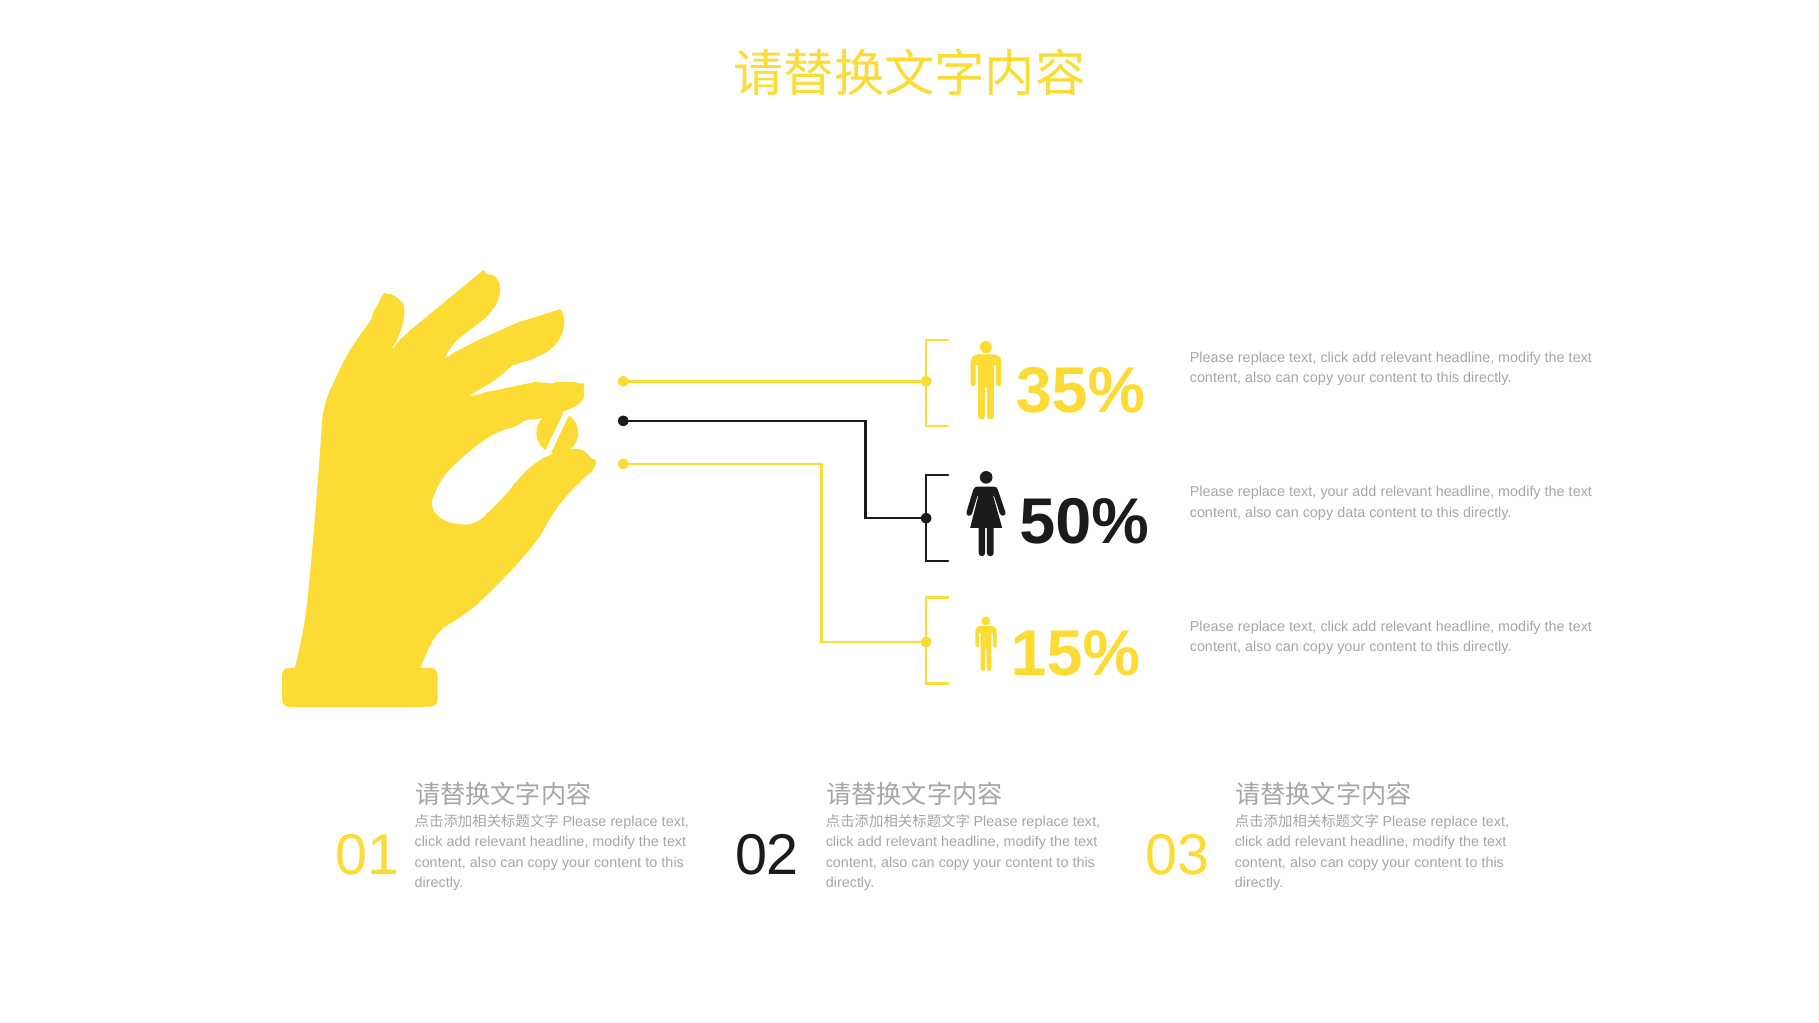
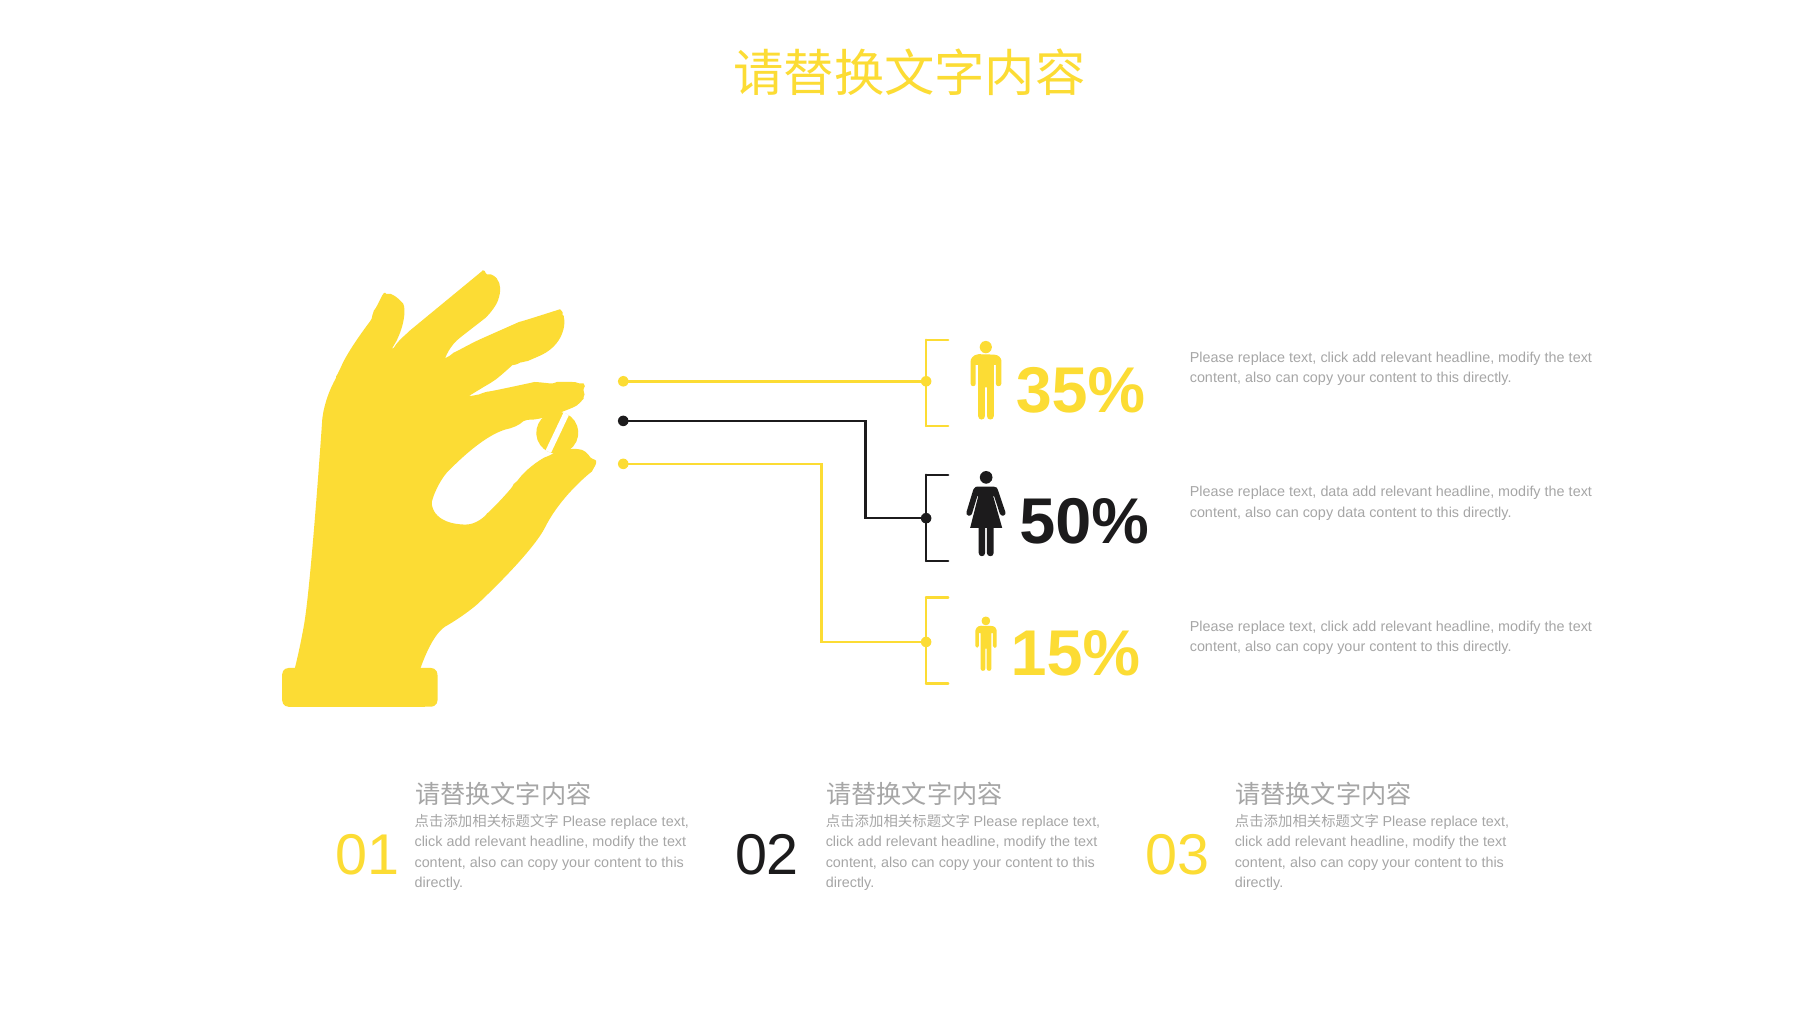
text your: your -> data
